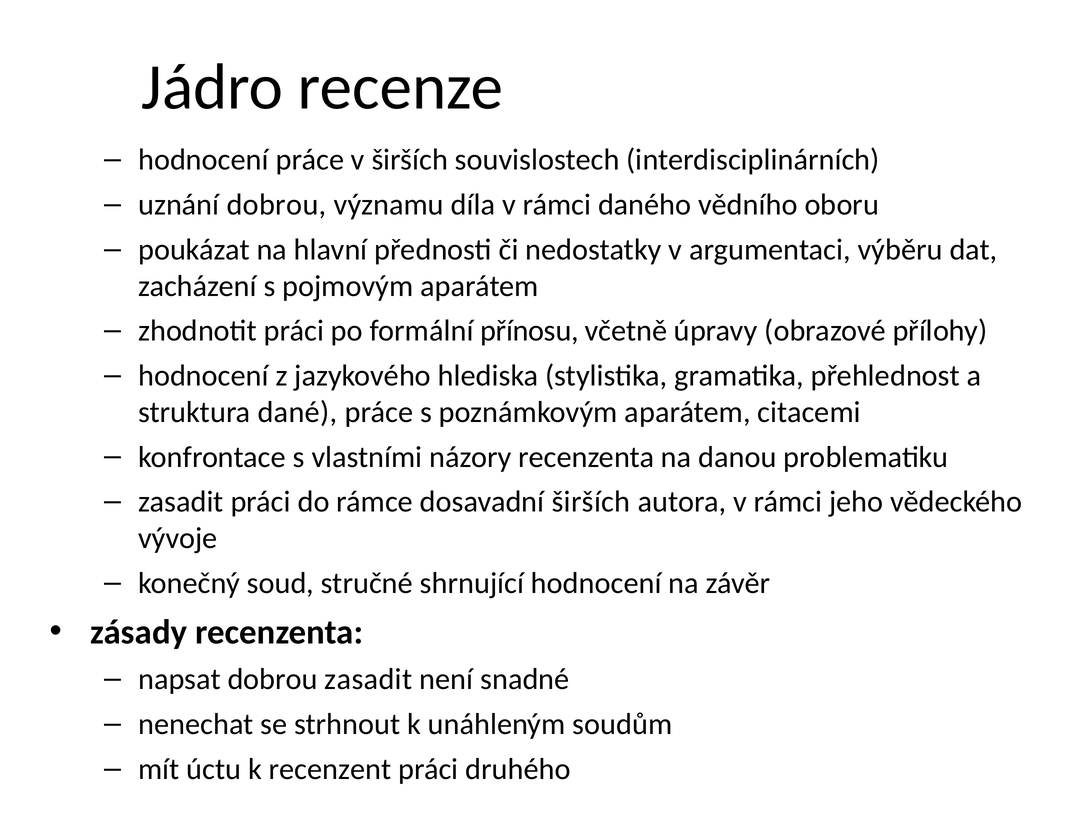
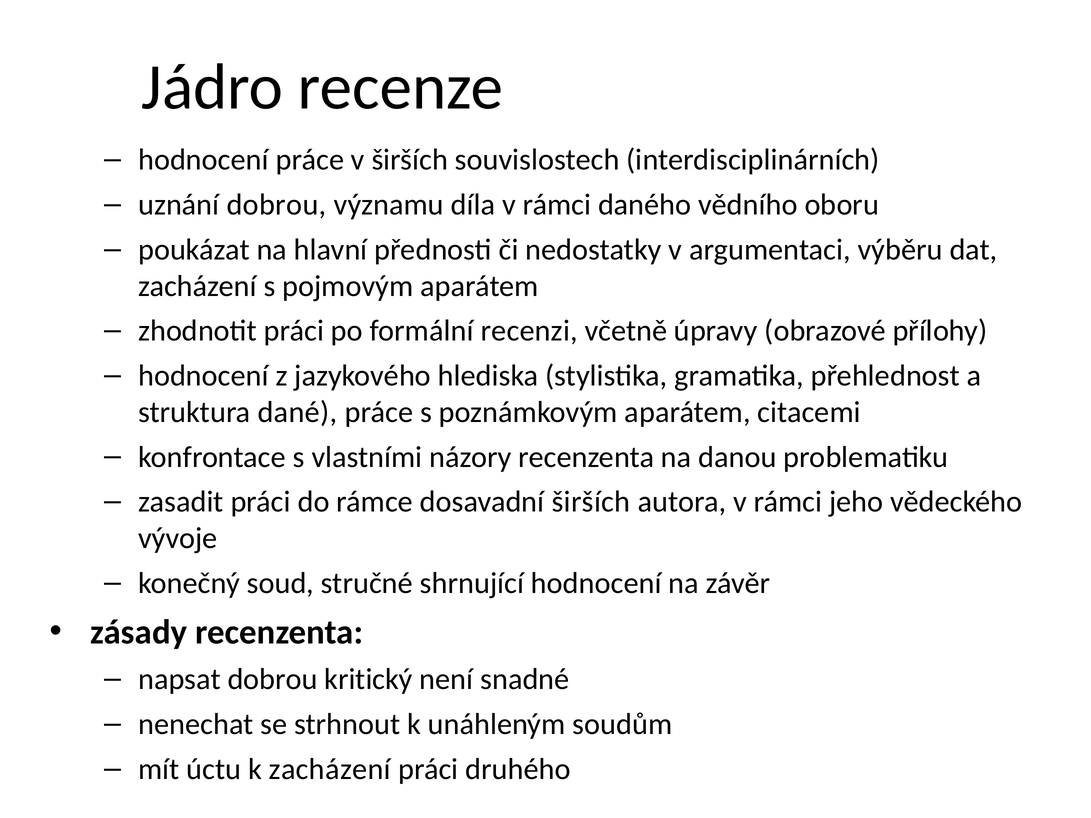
přínosu: přínosu -> recenzi
dobrou zasadit: zasadit -> kritický
k recenzent: recenzent -> zacházení
